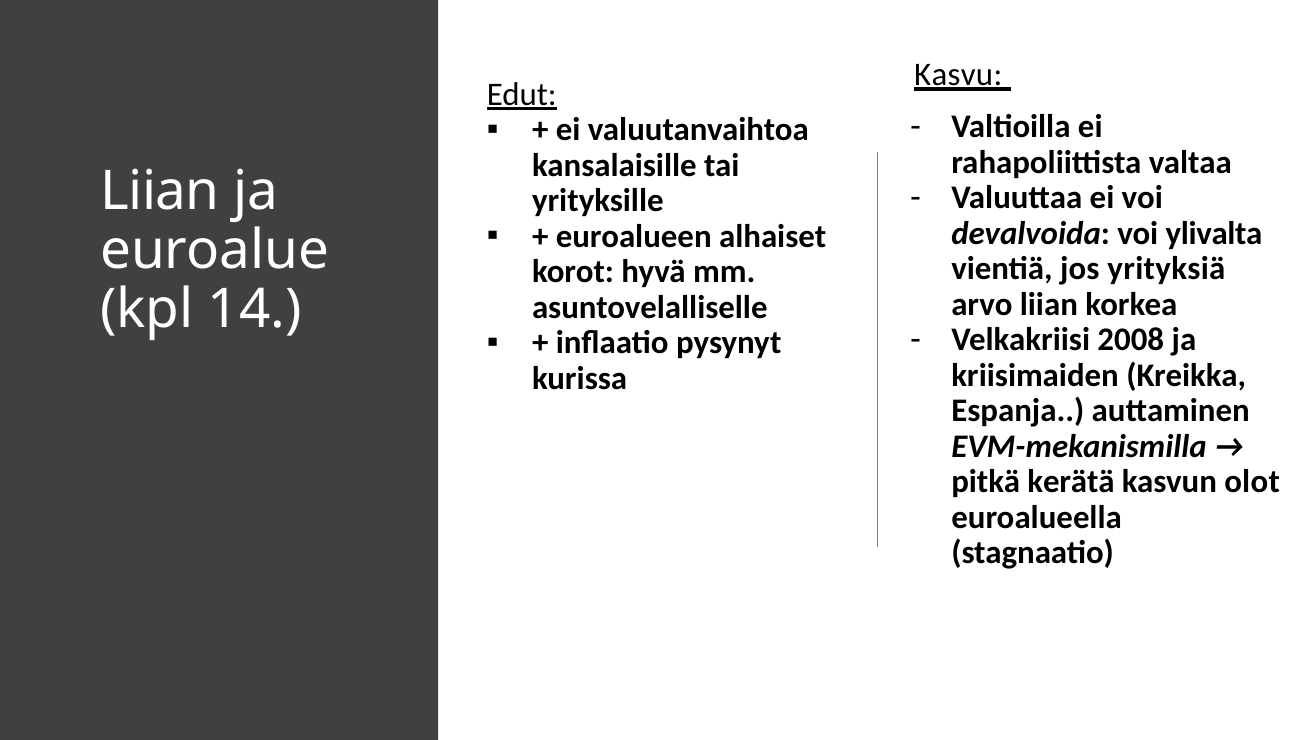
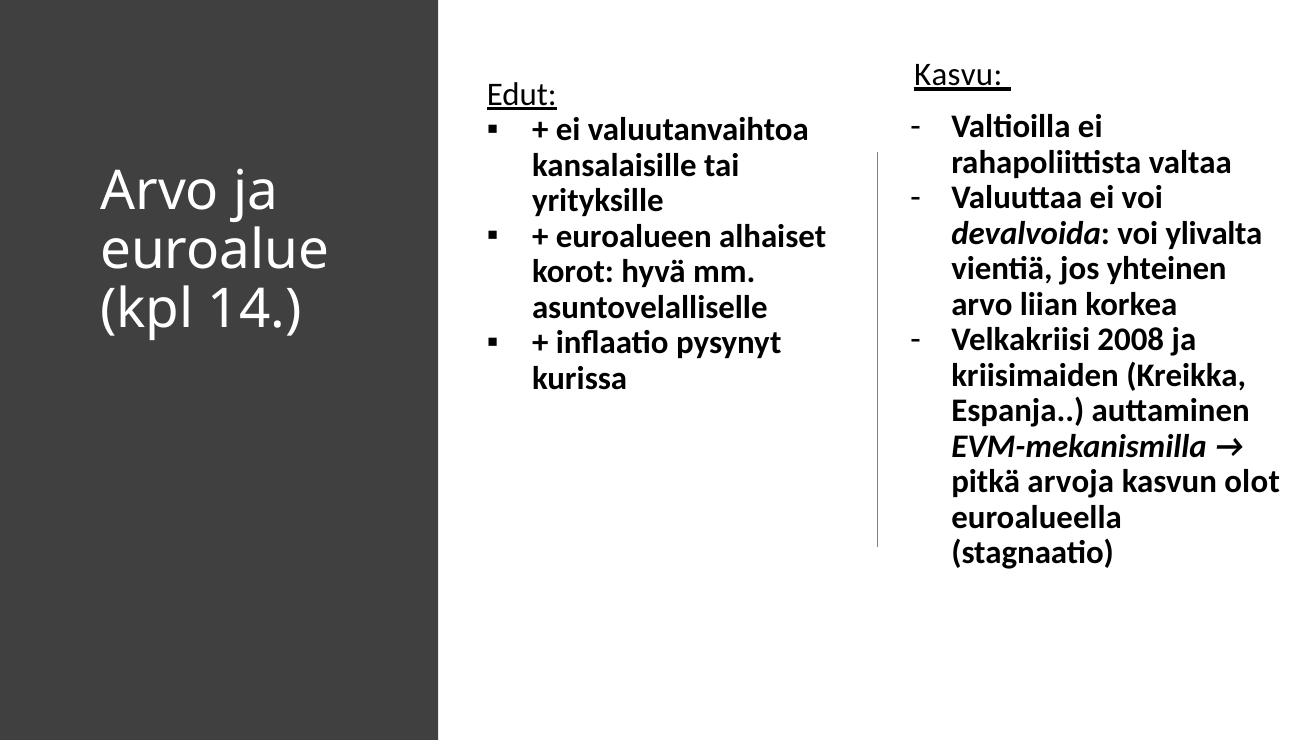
Liian at (160, 192): Liian -> Arvo
yrityksiä: yrityksiä -> yhteinen
kerätä: kerätä -> arvoja
